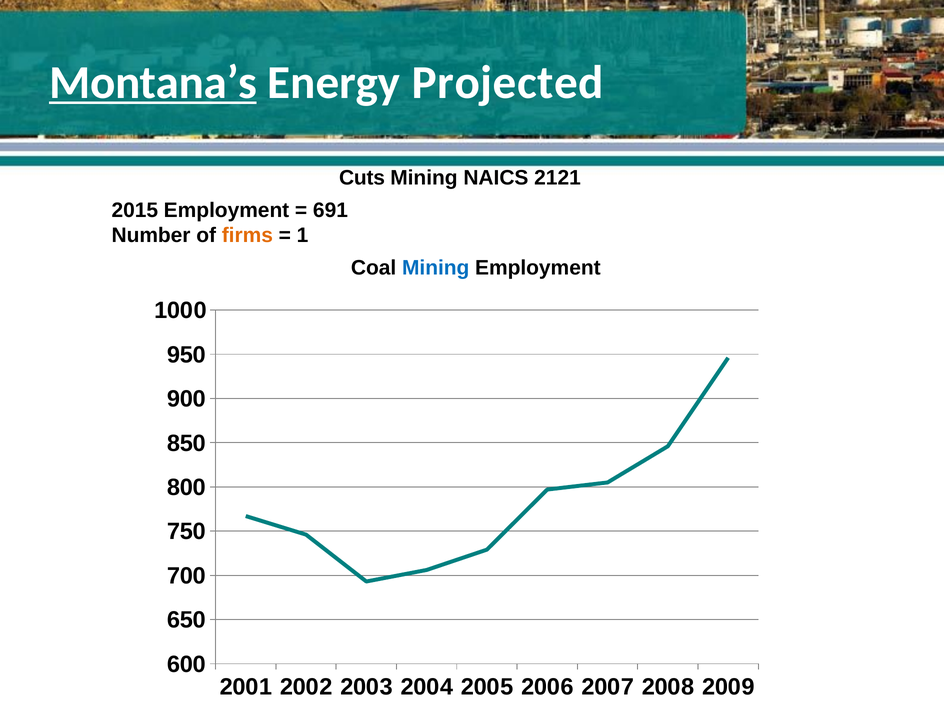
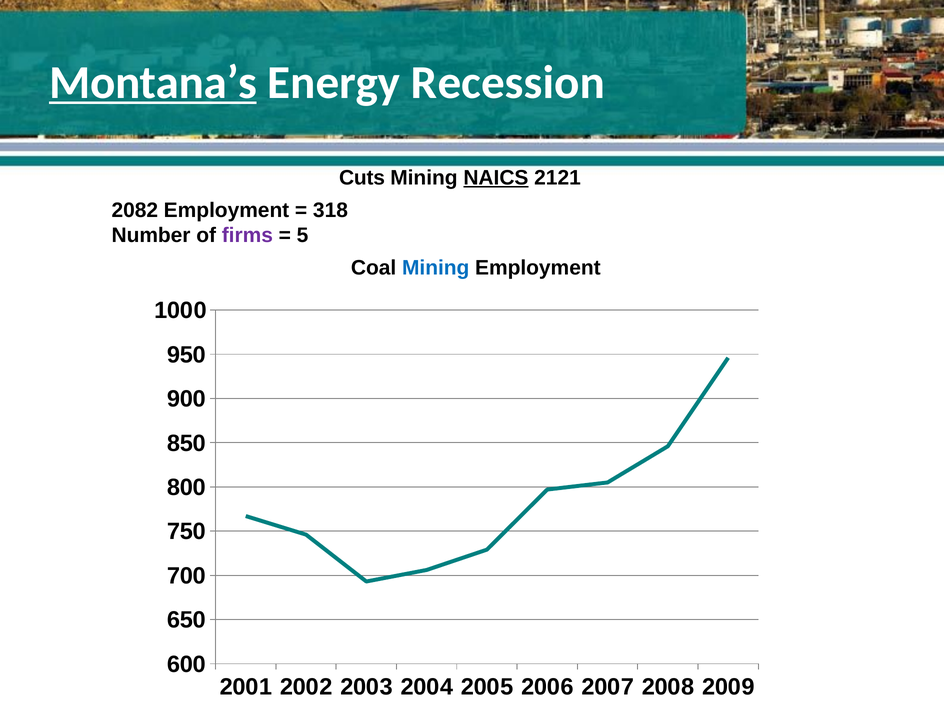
Projected: Projected -> Recession
NAICS underline: none -> present
2015: 2015 -> 2082
691: 691 -> 318
firms colour: orange -> purple
1: 1 -> 5
